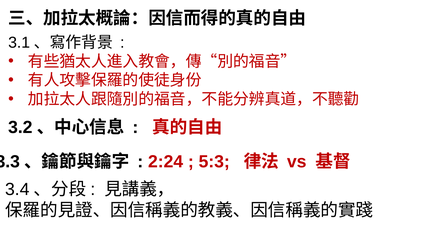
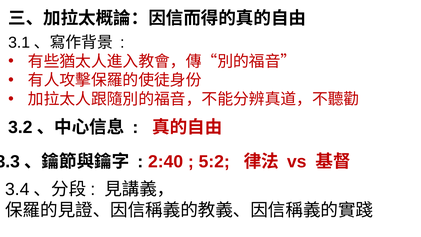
2:24: 2:24 -> 2:40
5:3: 5:3 -> 5:2
